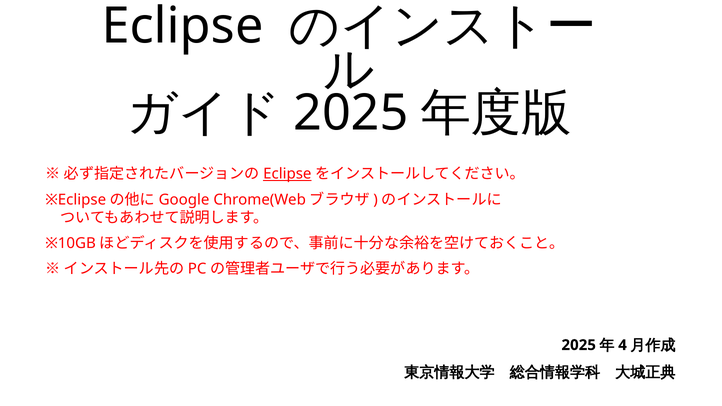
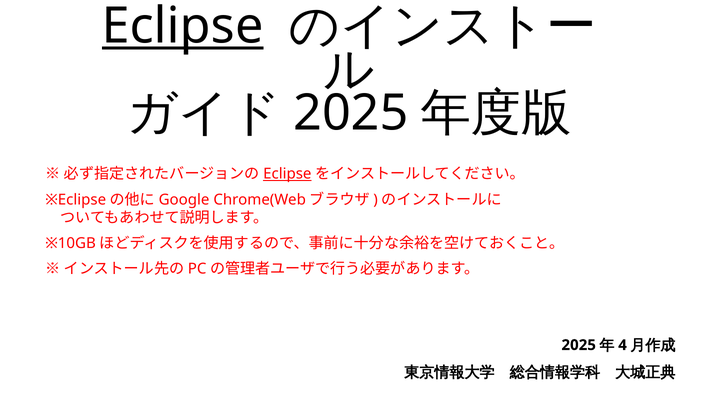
Eclipse at (183, 26) underline: none -> present
